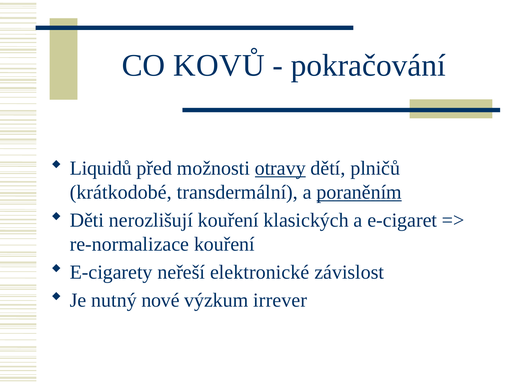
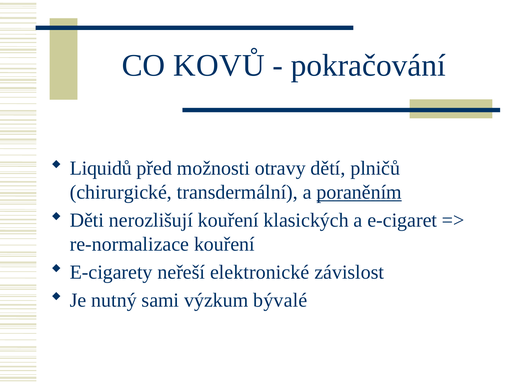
otravy underline: present -> none
krátkodobé: krátkodobé -> chirurgické
nové: nové -> sami
irrever: irrever -> bývalé
